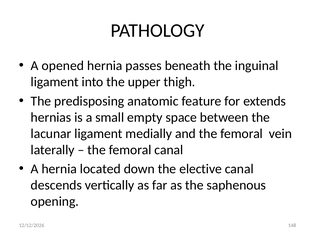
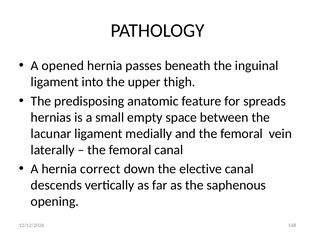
extends: extends -> spreads
located: located -> correct
